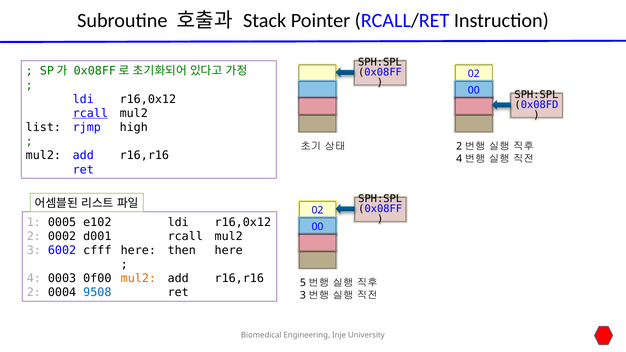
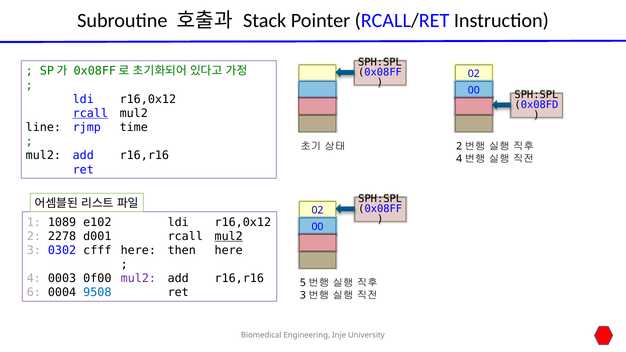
list: list -> line
high: high -> time
0005: 0005 -> 1089
0002: 0002 -> 2278
mul2 at (229, 236) underline: none -> present
6002: 6002 -> 0302
mul2 at (138, 279) colour: orange -> purple
2 at (34, 293): 2 -> 6
